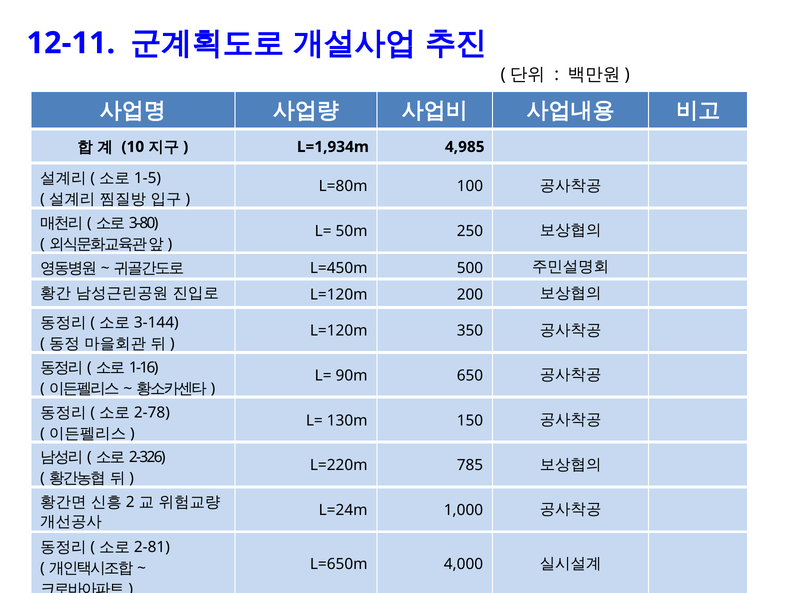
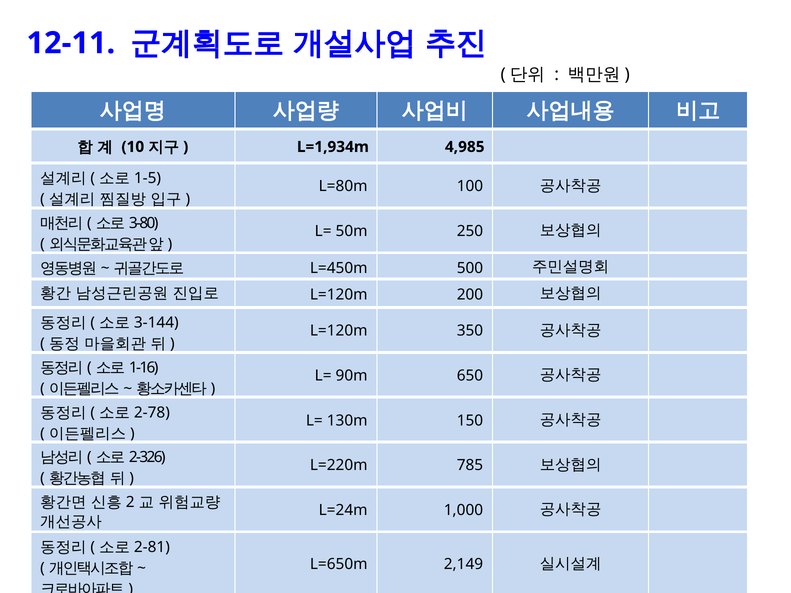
4,000: 4,000 -> 2,149
